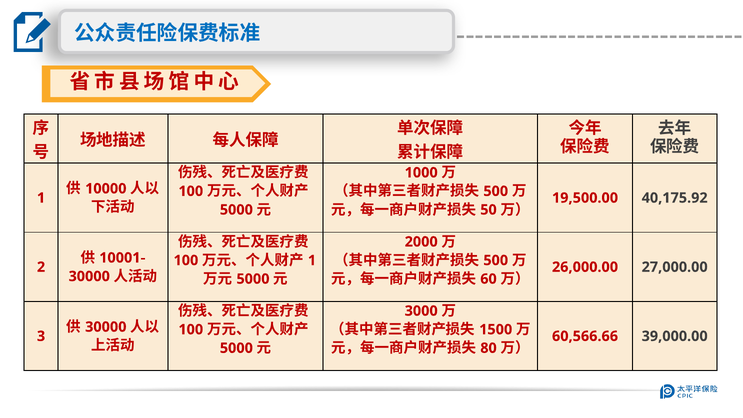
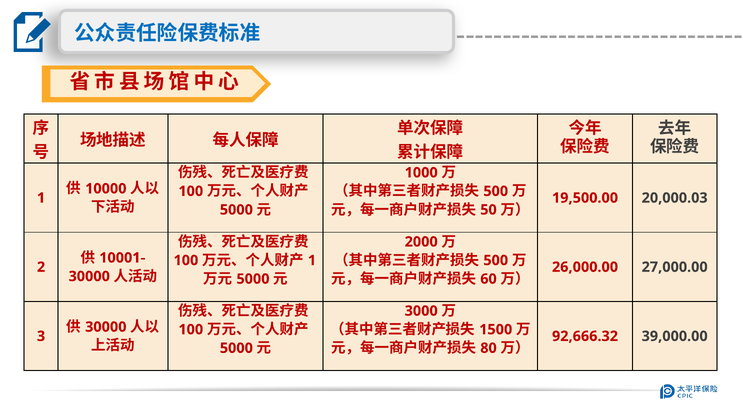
40,175.92: 40,175.92 -> 20,000.03
60,566.66: 60,566.66 -> 92,666.32
